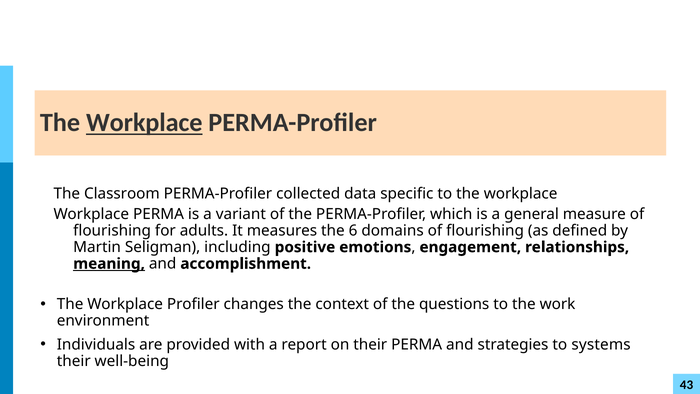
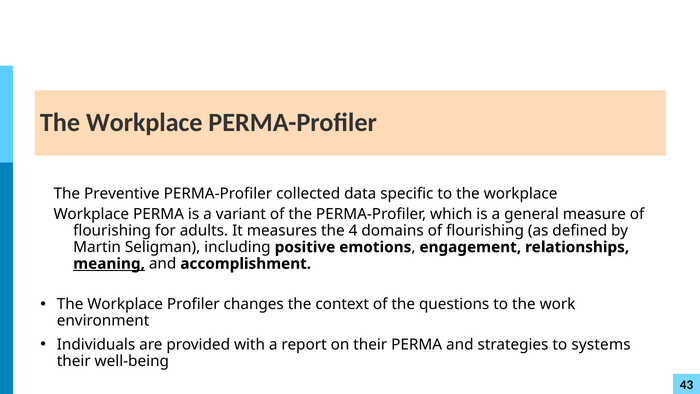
Workplace at (144, 123) underline: present -> none
Classroom: Classroom -> Preventive
6: 6 -> 4
